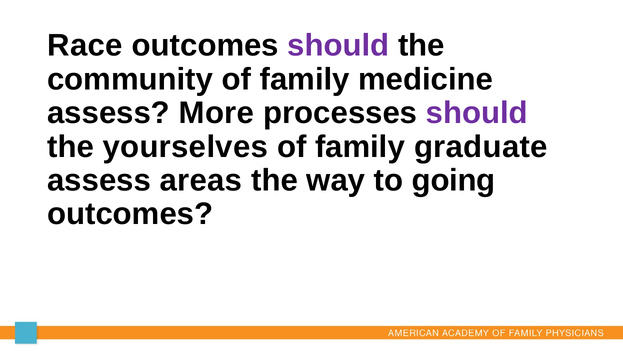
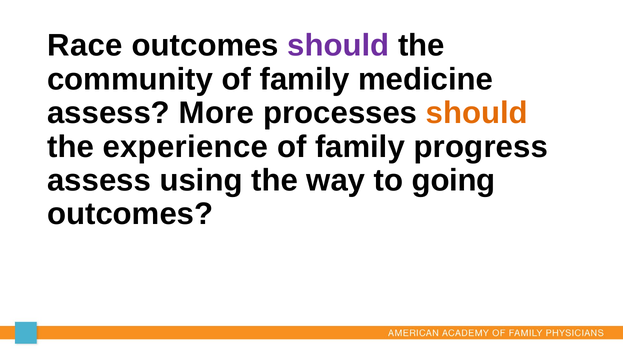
should at (477, 113) colour: purple -> orange
yourselves: yourselves -> experience
graduate: graduate -> progress
areas: areas -> using
